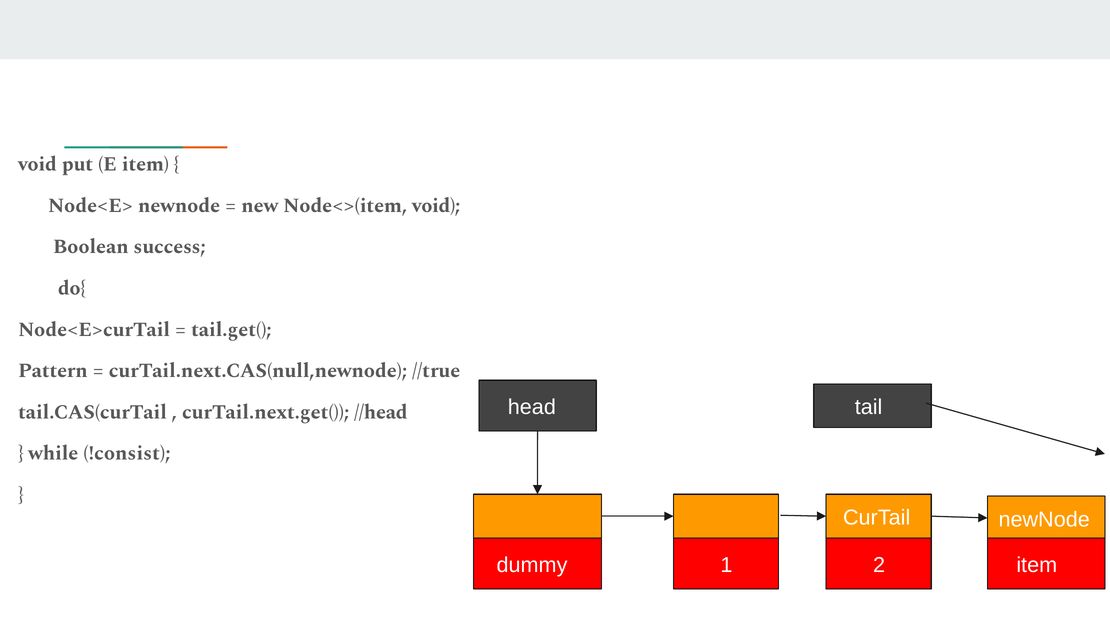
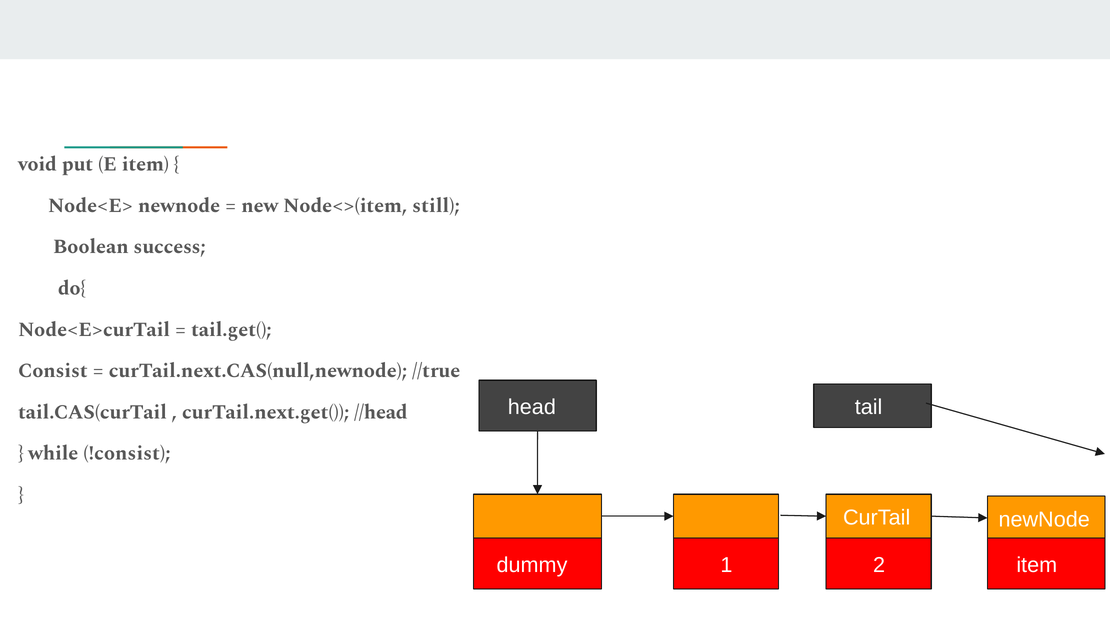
Node<>(item void: void -> still
Pattern: Pattern -> Consist
